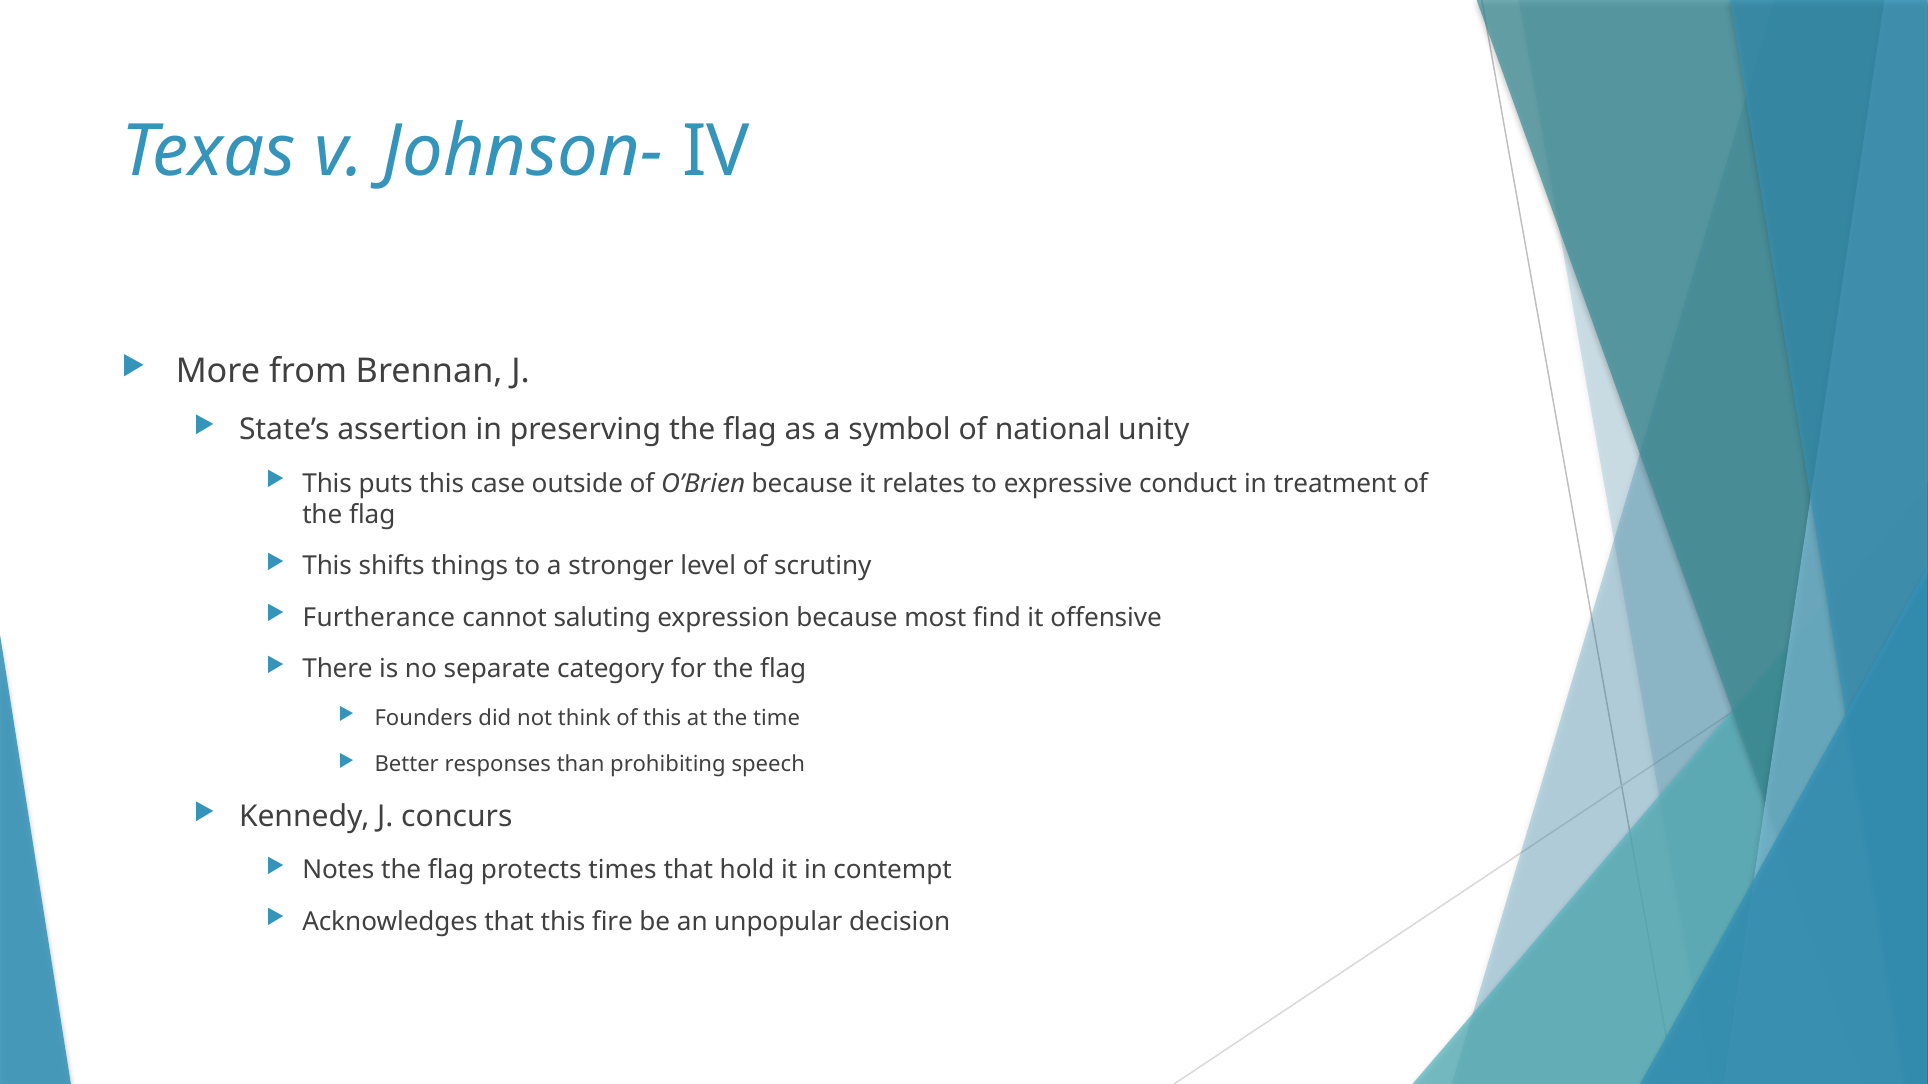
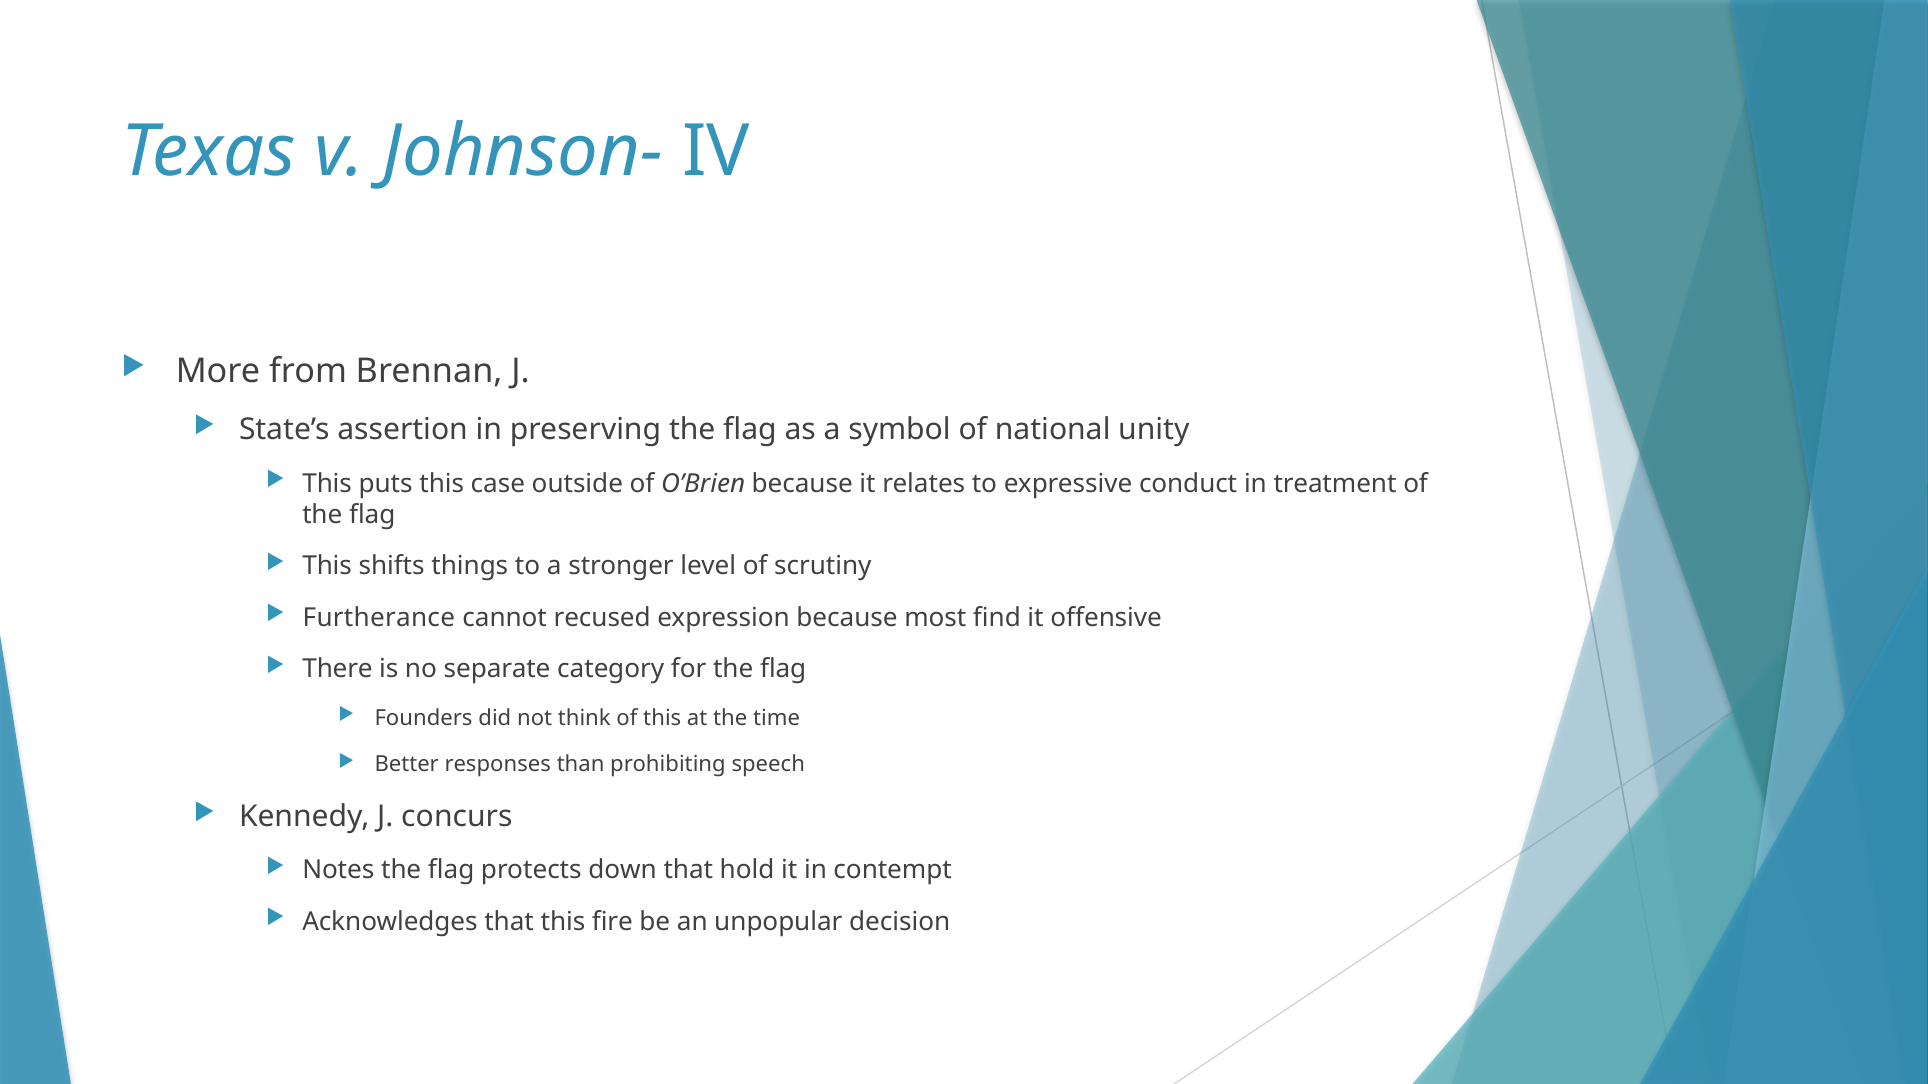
saluting: saluting -> recused
times: times -> down
